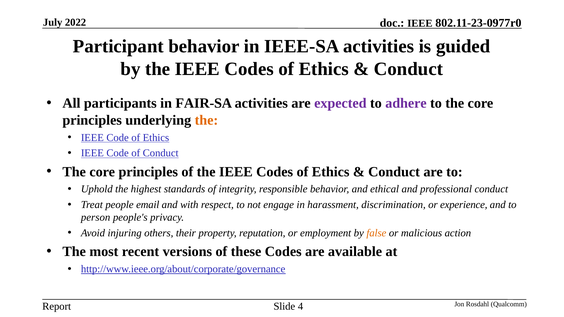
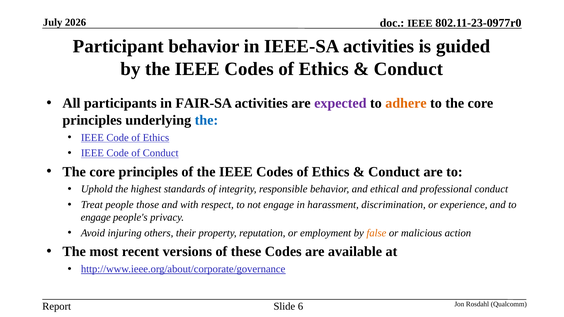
2022: 2022 -> 2026
adhere colour: purple -> orange
the at (206, 120) colour: orange -> blue
email: email -> those
person at (96, 218): person -> engage
4: 4 -> 6
